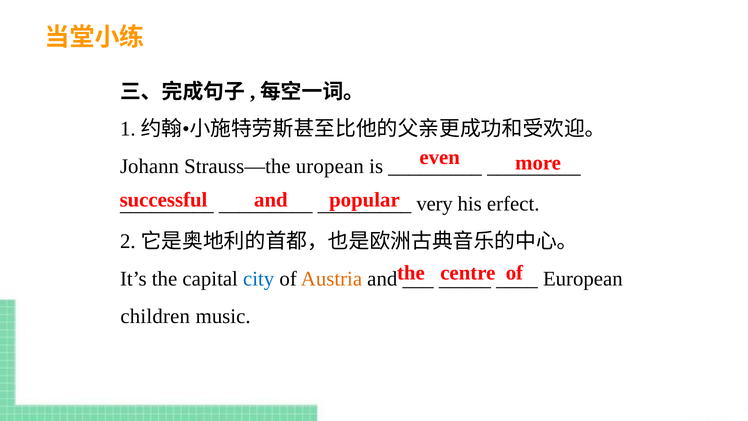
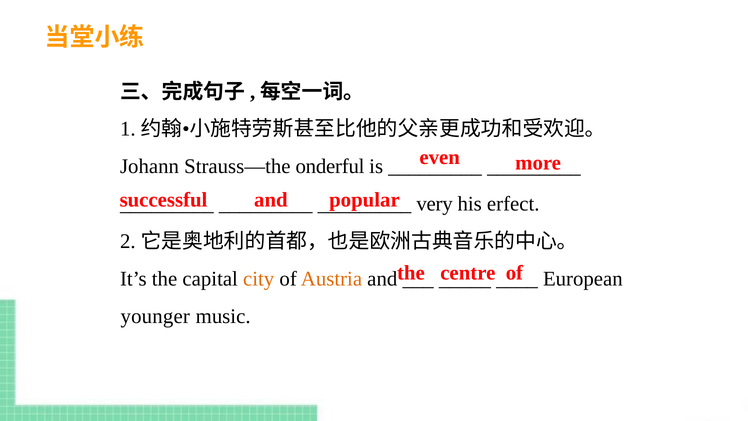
uropean: uropean -> onderful
city colour: blue -> orange
children: children -> younger
